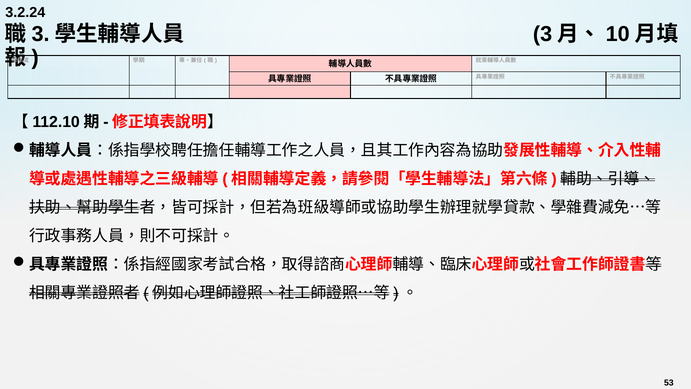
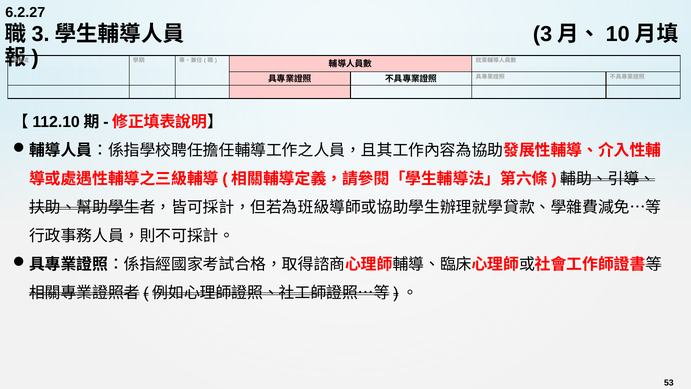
3.2.24: 3.2.24 -> 6.2.27
